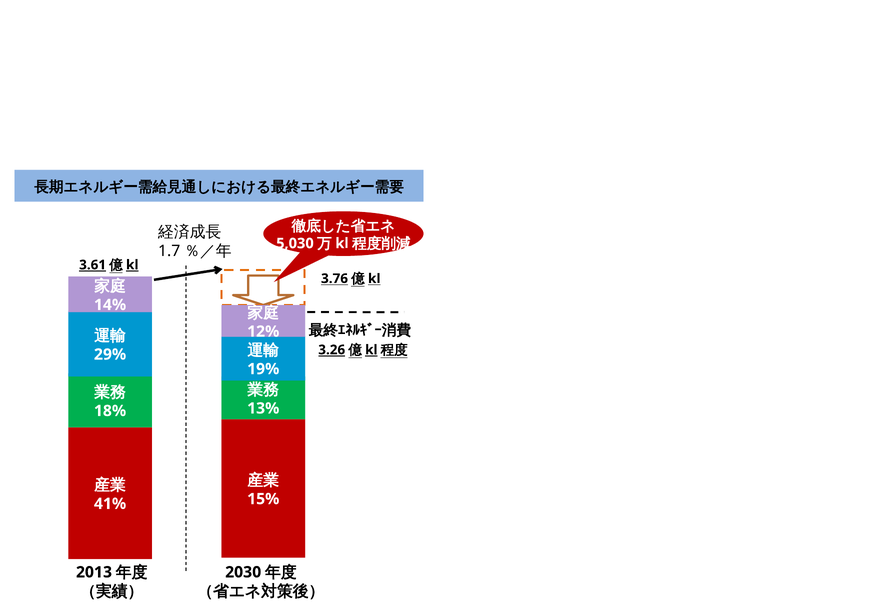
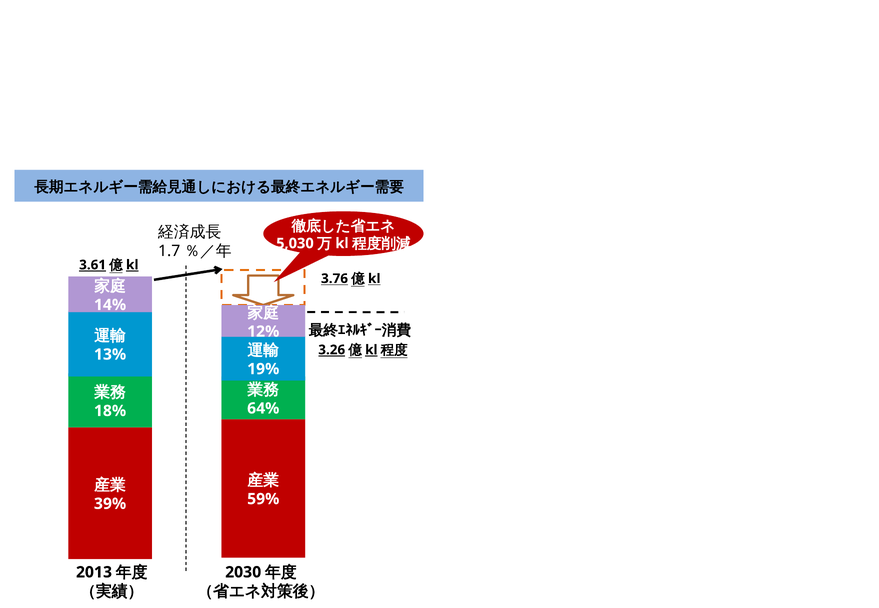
29%: 29% -> 13%
13%: 13% -> 64%
15%: 15% -> 59%
41%: 41% -> 39%
